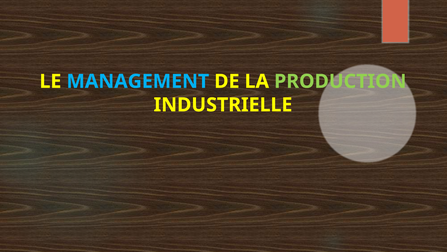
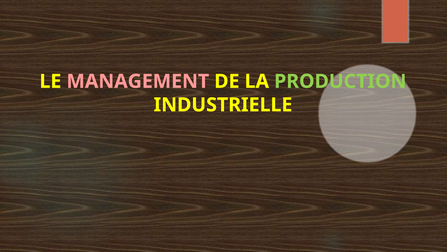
MANAGEMENT colour: light blue -> pink
